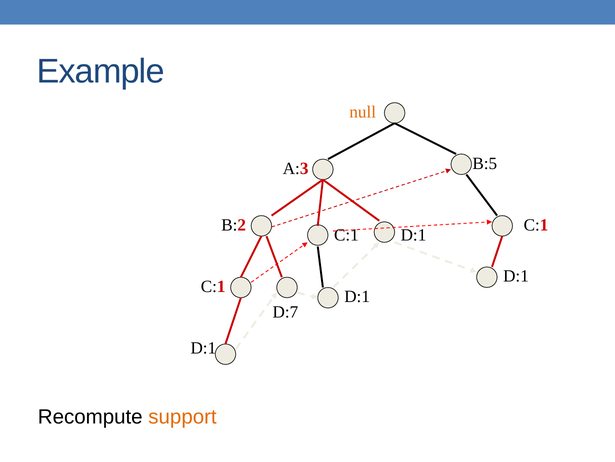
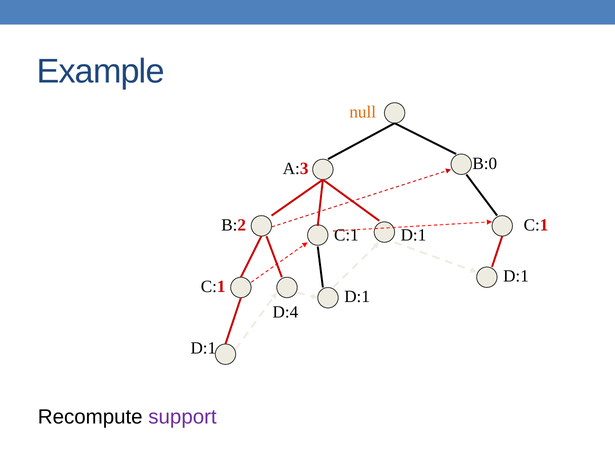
B:5: B:5 -> B:0
D:7: D:7 -> D:4
support colour: orange -> purple
